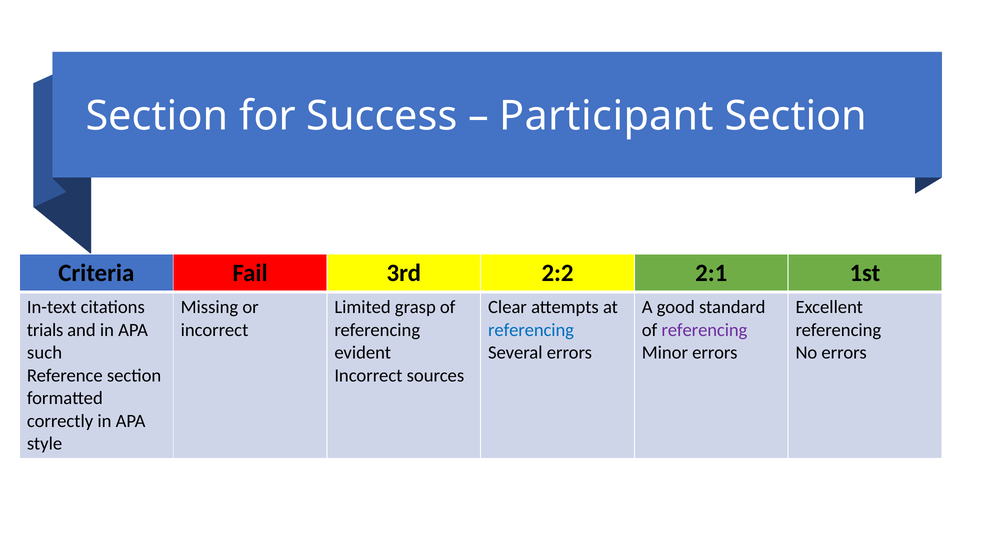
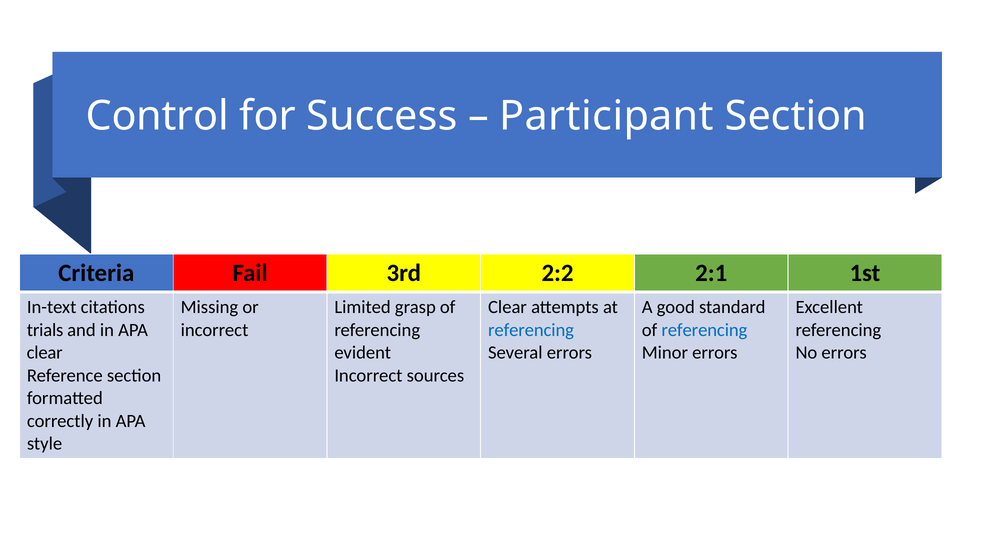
Section at (157, 116): Section -> Control
referencing at (704, 330) colour: purple -> blue
such at (45, 353): such -> clear
